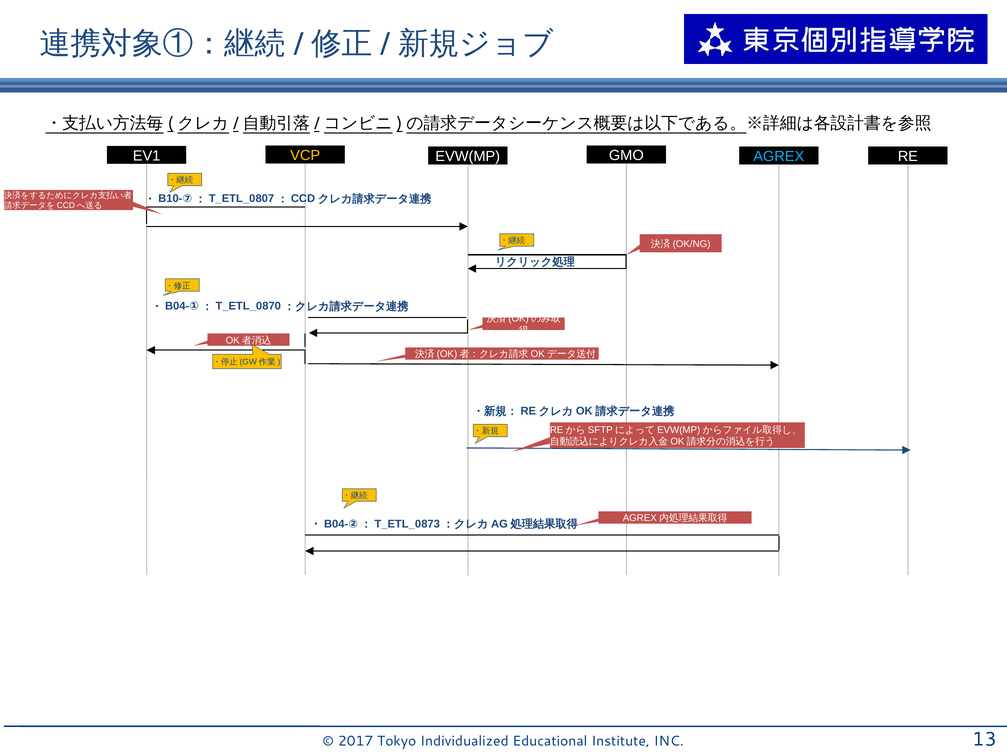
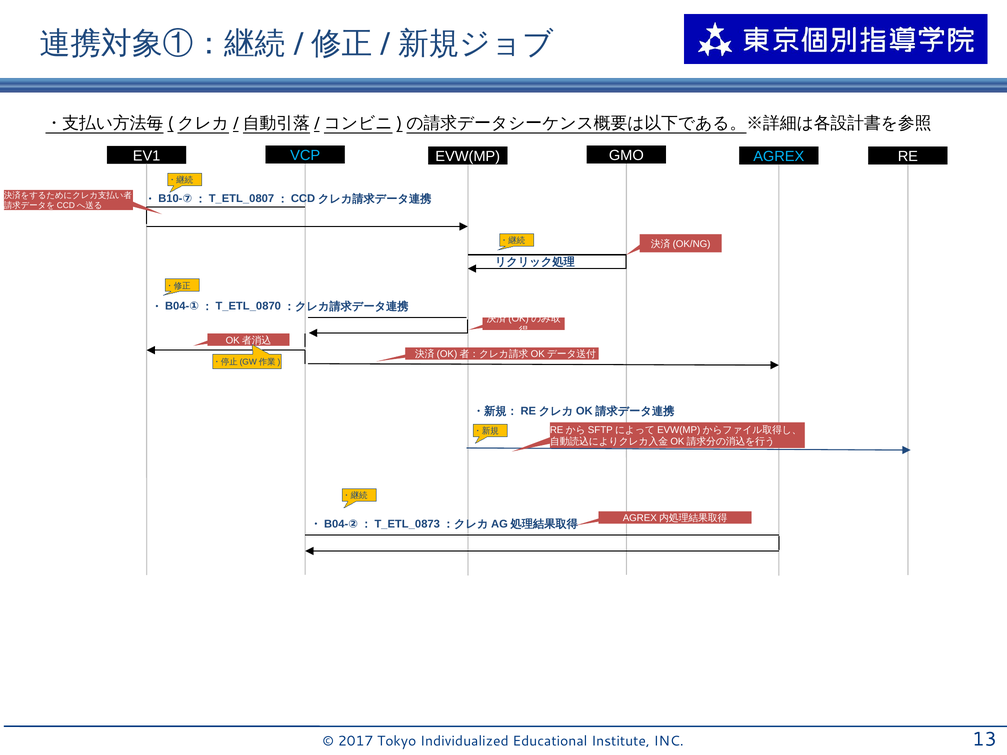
VCP colour: yellow -> light blue
